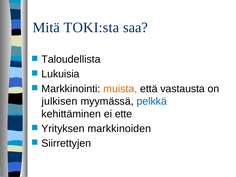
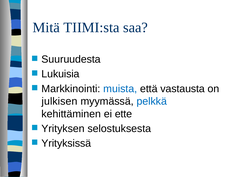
TOKI:sta: TOKI:sta -> TIIMI:sta
Taloudellista: Taloudellista -> Suuruudesta
muista colour: orange -> blue
markkinoiden: markkinoiden -> selostuksesta
Siirrettyjen: Siirrettyjen -> Yrityksissä
